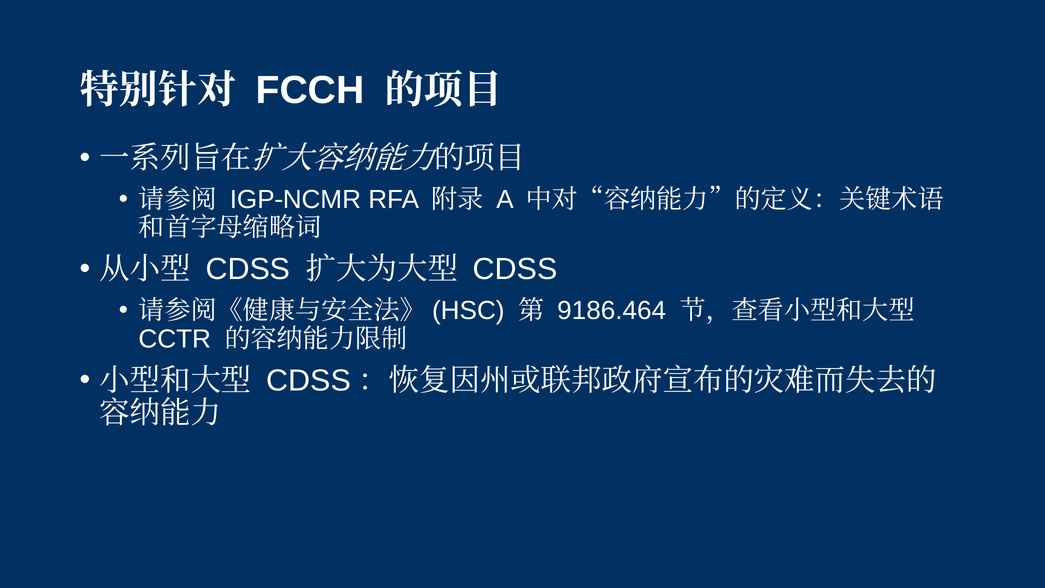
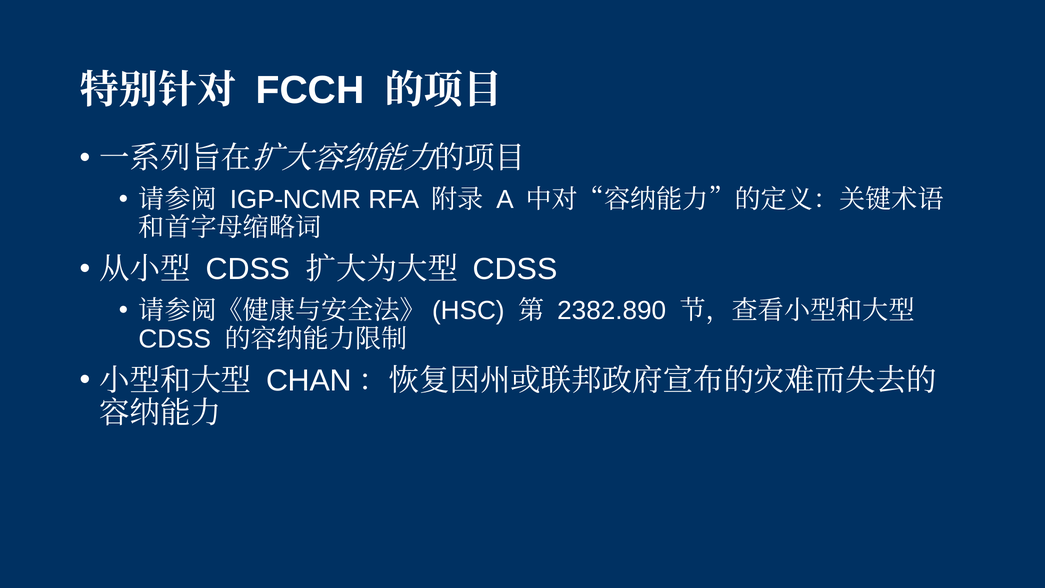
9186.464: 9186.464 -> 2382.890
CCTR at (175, 339): CCTR -> CDSS
CDSS at (309, 380): CDSS -> CHAN
